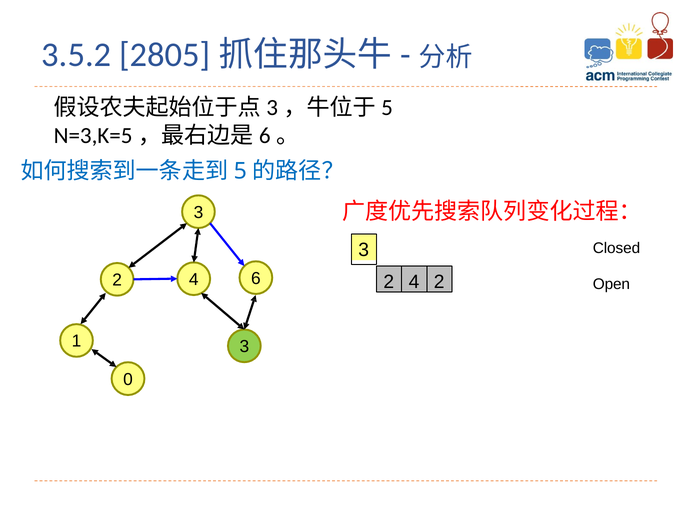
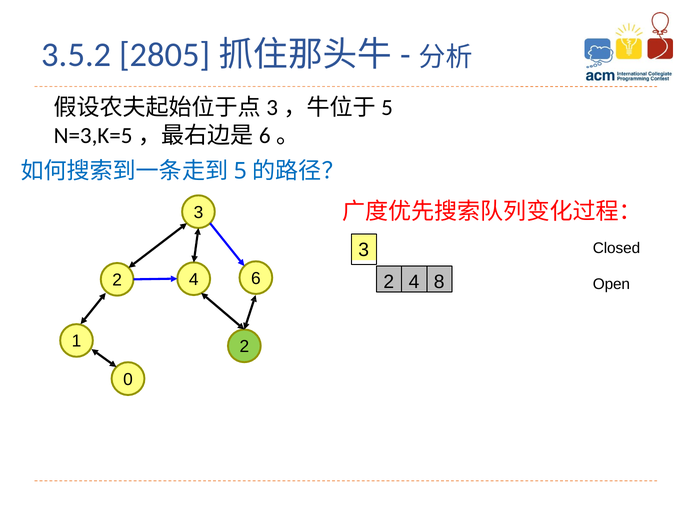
4 2: 2 -> 8
1 3: 3 -> 2
